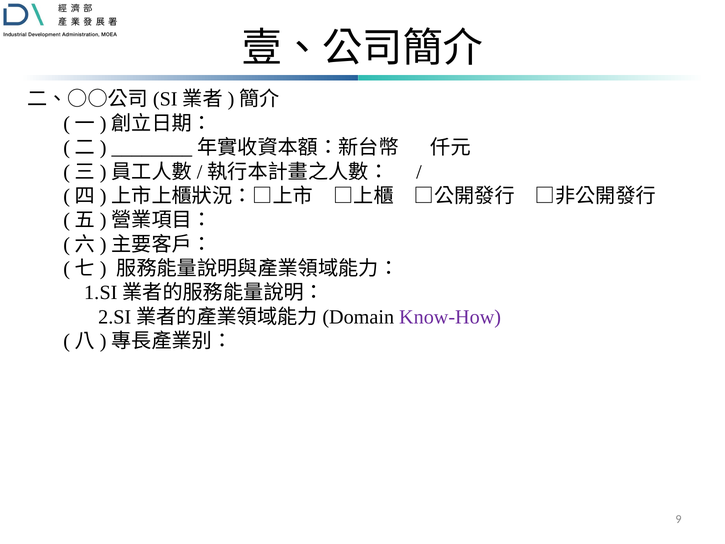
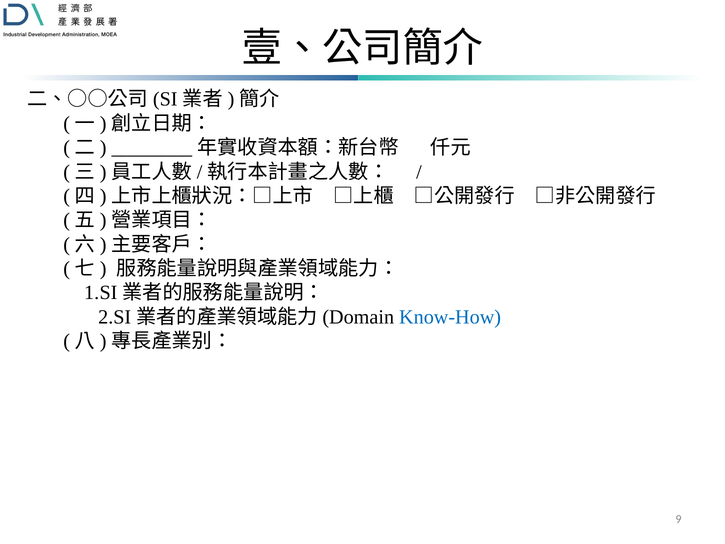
Know-How colour: purple -> blue
